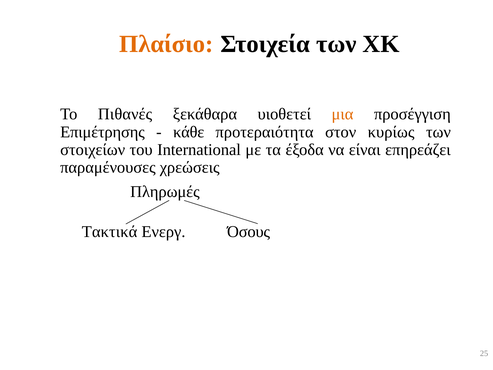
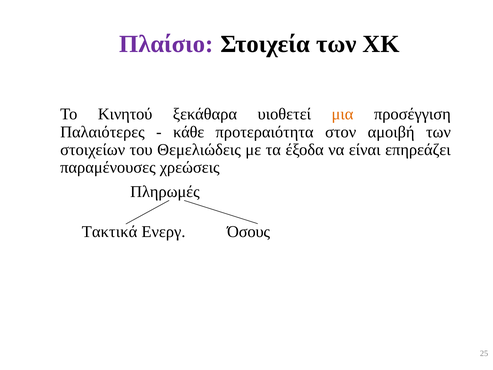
Πλαίσιο colour: orange -> purple
Πιθανές: Πιθανές -> Κινητού
Επιμέτρησης: Επιμέτρησης -> Παλαιότερες
κυρίως: κυρίως -> αμοιβή
International: International -> Θεμελιώδεις
